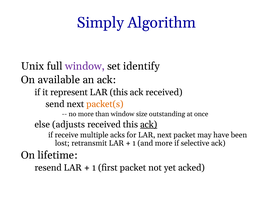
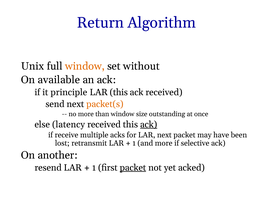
Simply: Simply -> Return
window at (85, 66) colour: purple -> orange
identify: identify -> without
represent: represent -> principle
adjusts: adjusts -> latency
lifetime: lifetime -> another
packet at (133, 167) underline: none -> present
